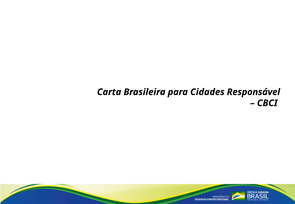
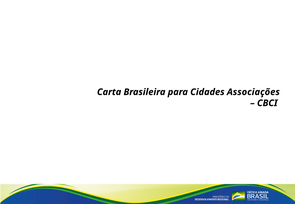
Responsável: Responsável -> Associações
